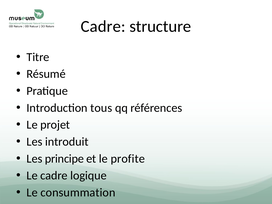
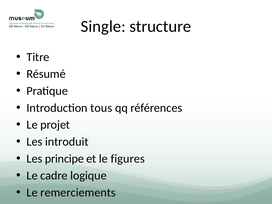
Cadre at (103, 26): Cadre -> Single
profite: profite -> figures
consummation: consummation -> remerciements
